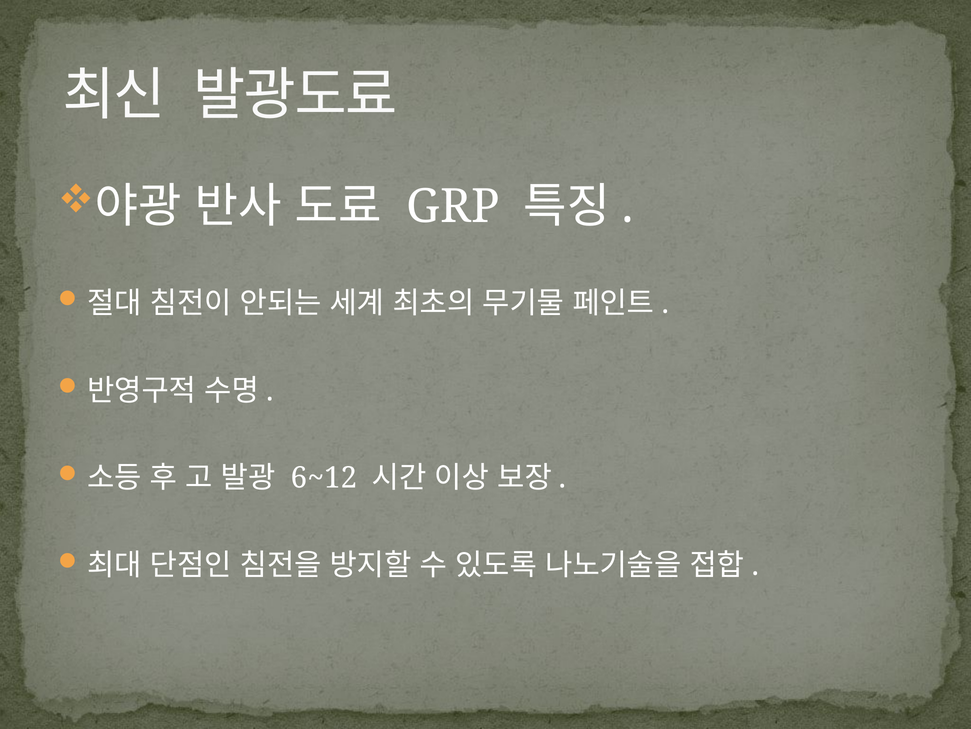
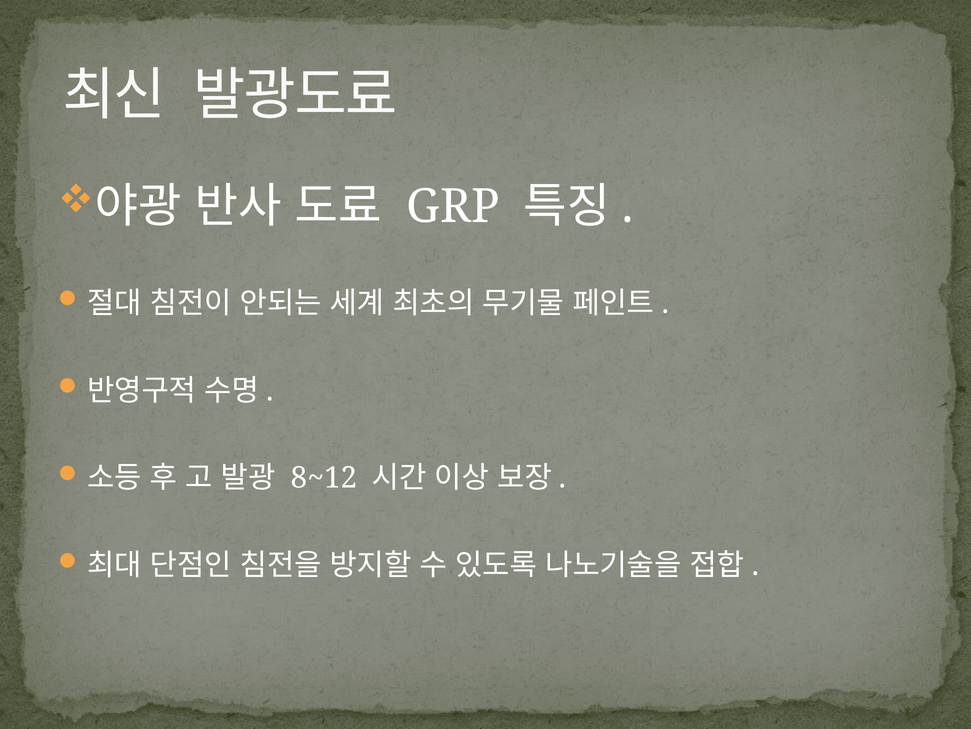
6~12: 6~12 -> 8~12
